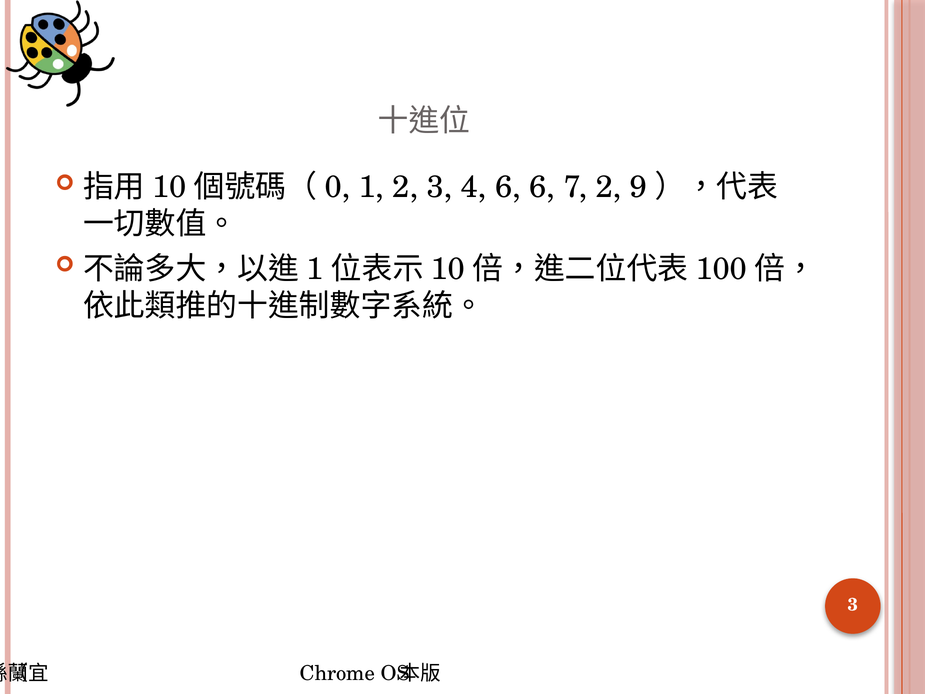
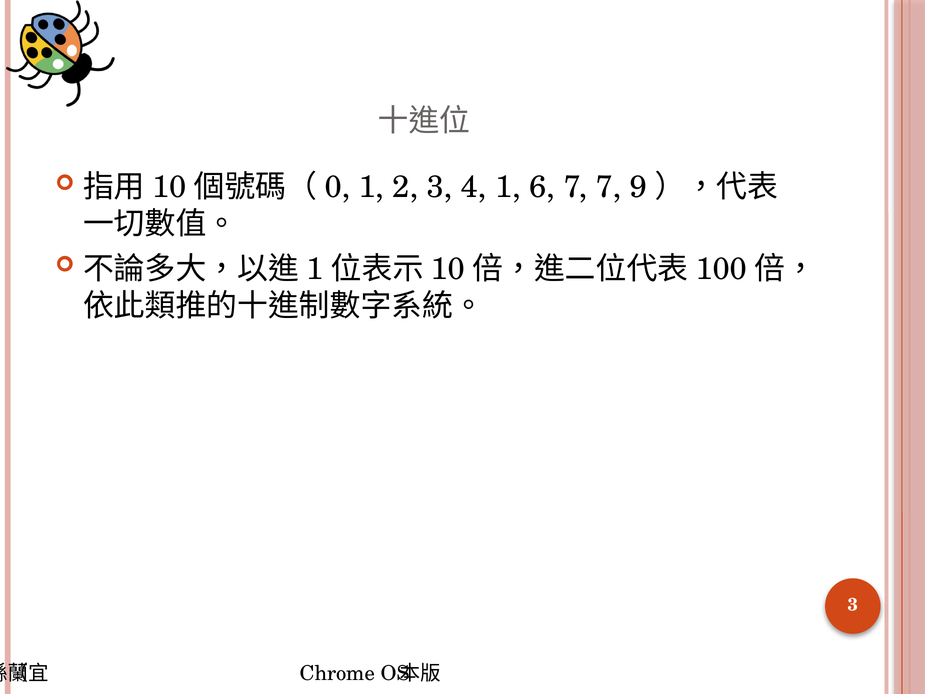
4 6: 6 -> 1
7 2: 2 -> 7
